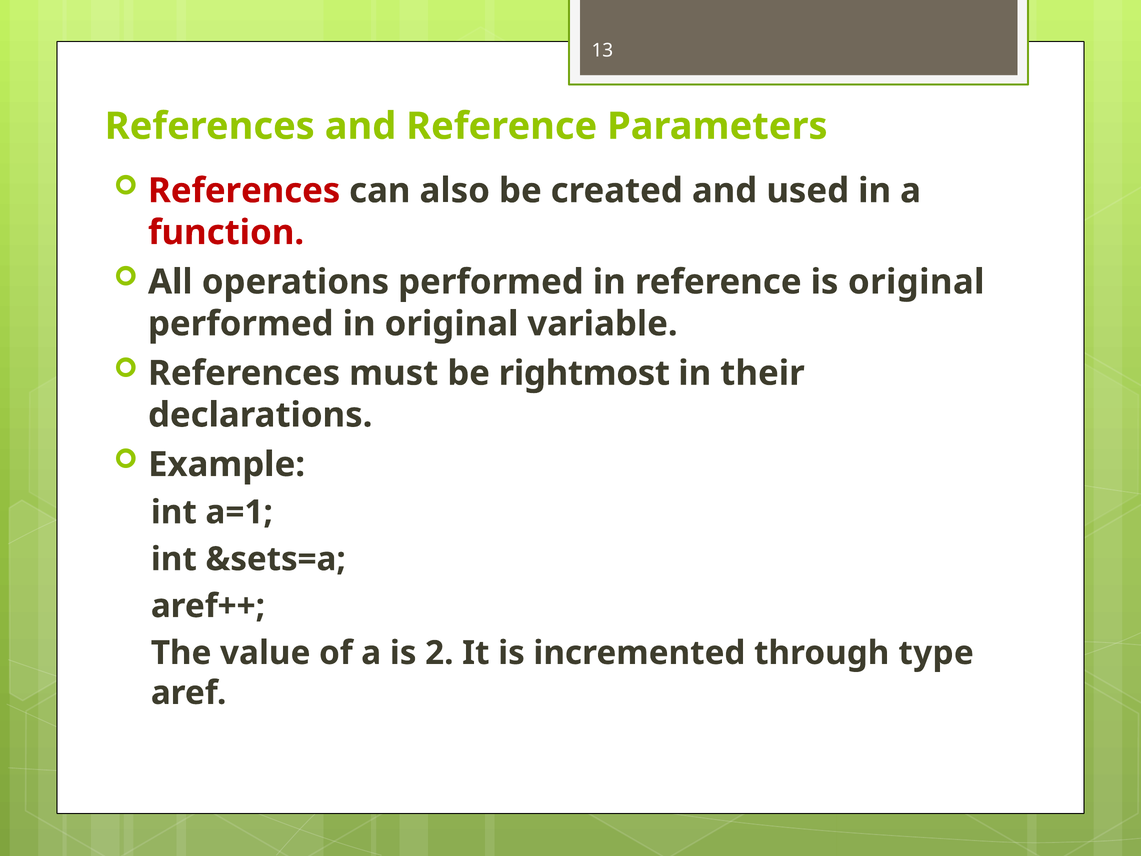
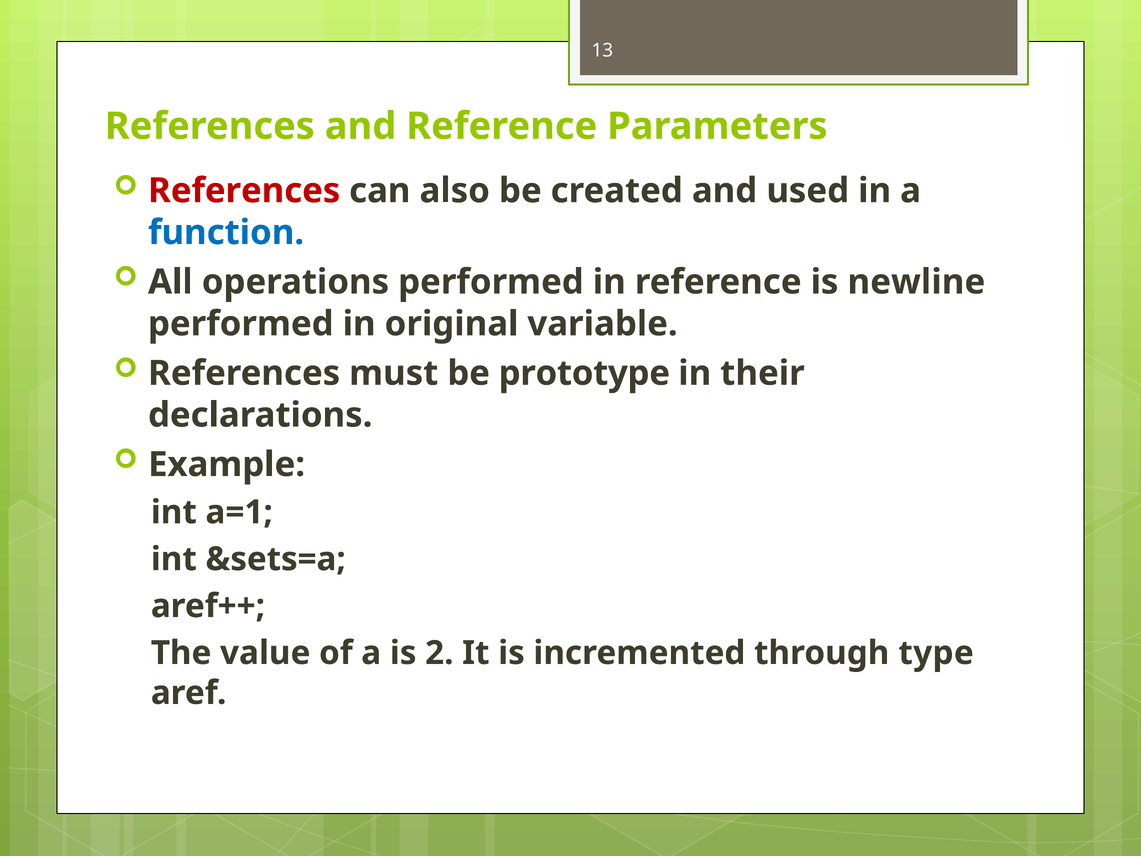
function colour: red -> blue
is original: original -> newline
rightmost: rightmost -> prototype
